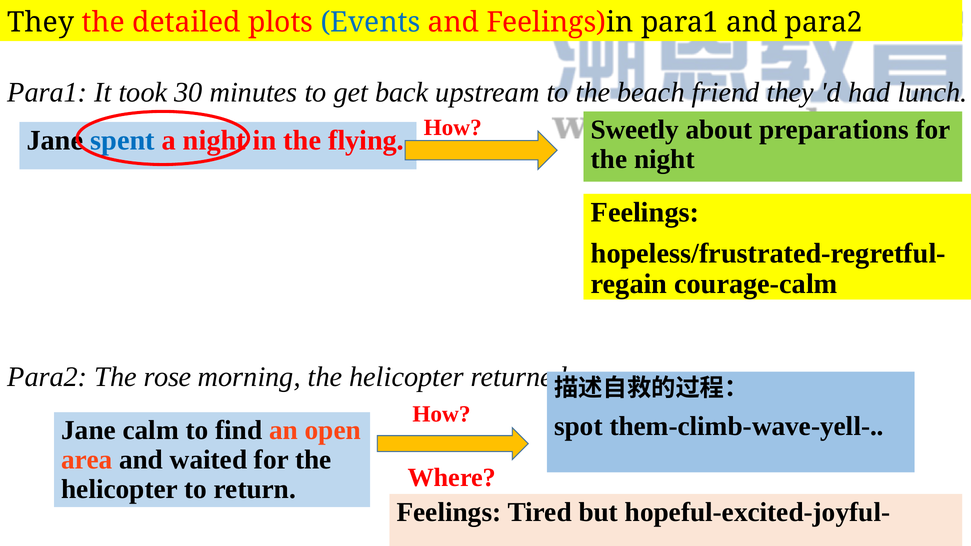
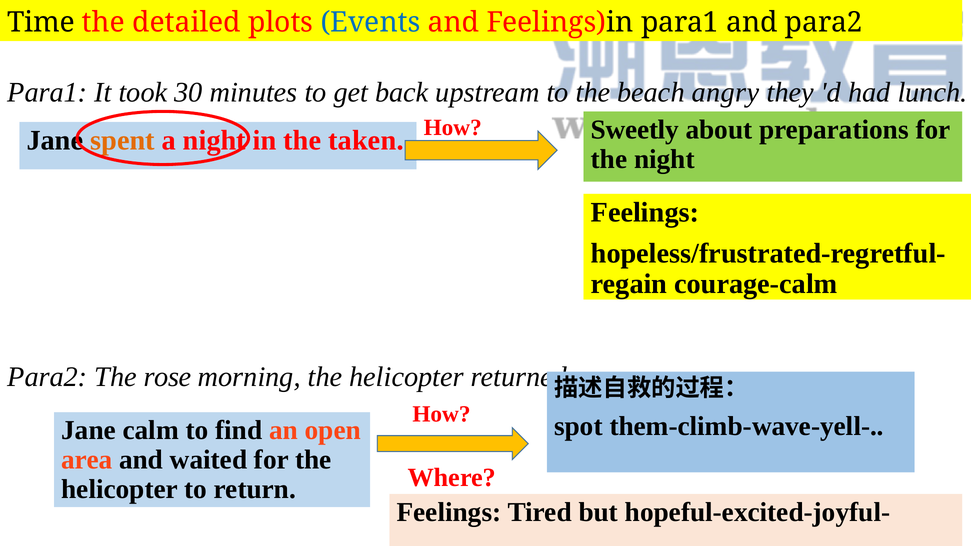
They at (41, 23): They -> Time
friend: friend -> angry
spent colour: blue -> orange
flying: flying -> taken
